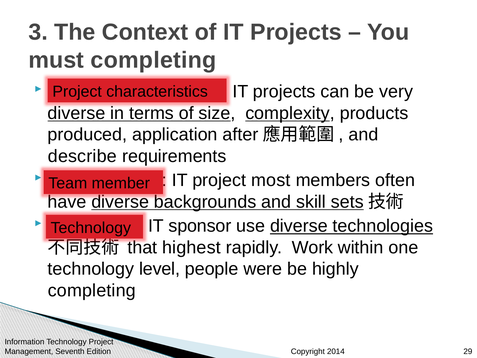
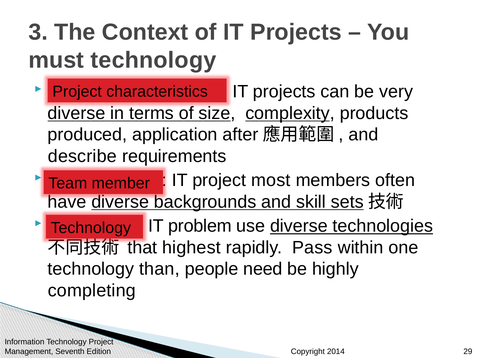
must completing: completing -> technology
sponsor: sponsor -> problem
Work: Work -> Pass
level: level -> than
were: were -> need
